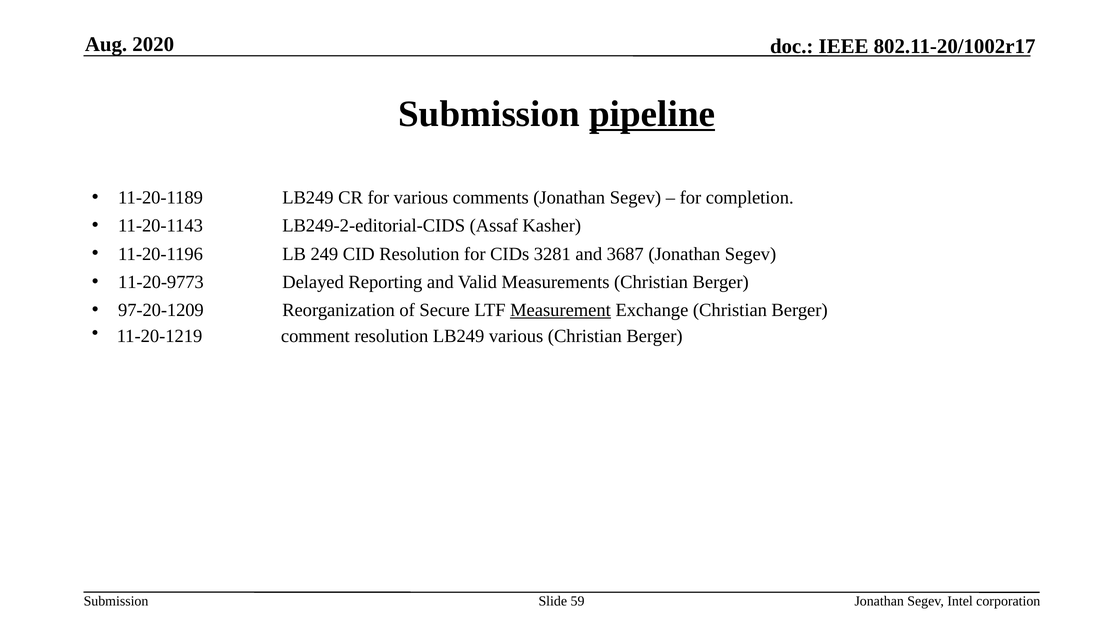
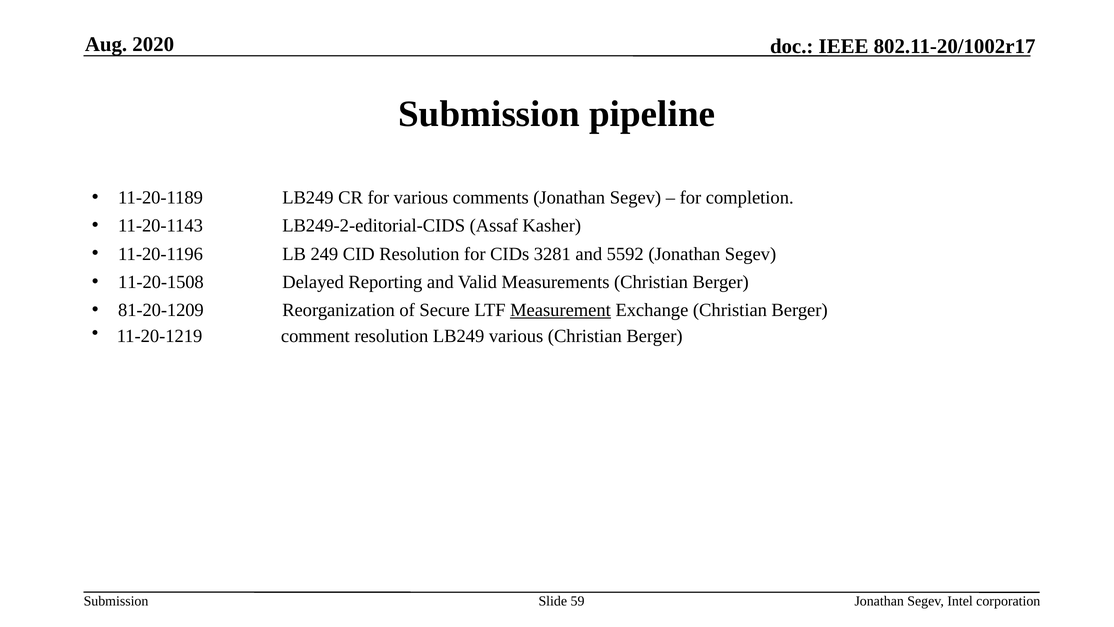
pipeline underline: present -> none
3687: 3687 -> 5592
11-20-9773: 11-20-9773 -> 11-20-1508
97-20-1209: 97-20-1209 -> 81-20-1209
